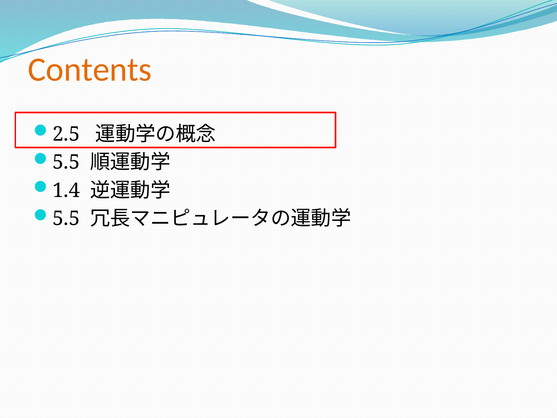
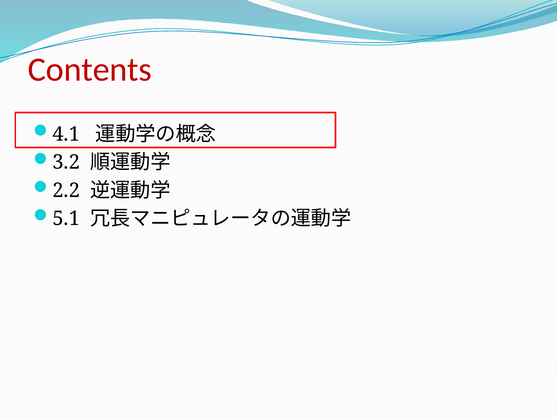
Contents colour: orange -> red
2.5: 2.5 -> 4.1
5.5 at (66, 162): 5.5 -> 3.2
1.4: 1.4 -> 2.2
5.5 at (66, 219): 5.5 -> 5.1
